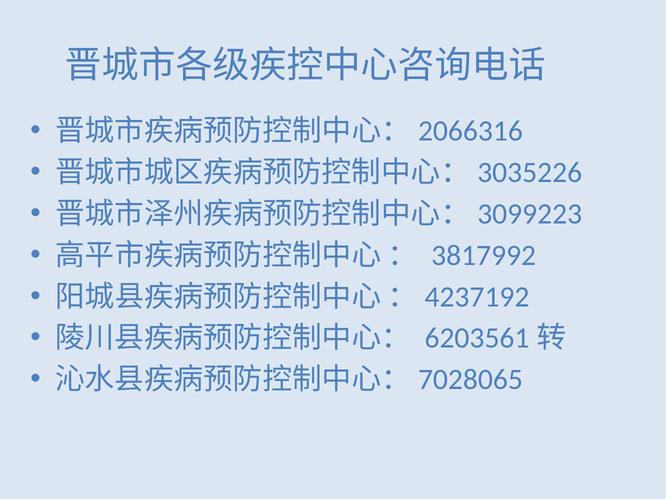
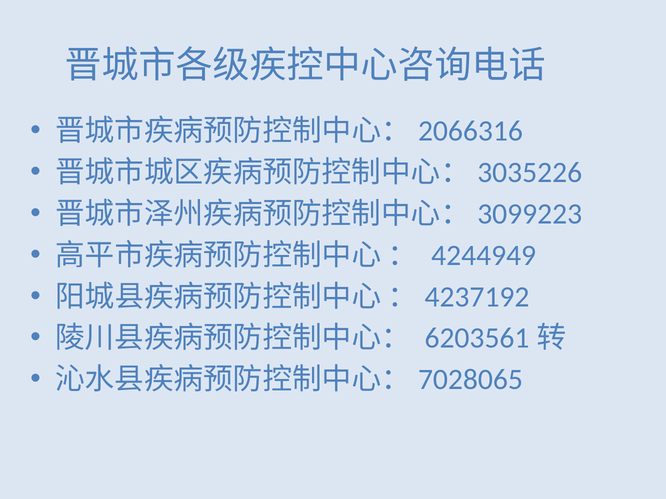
3817992: 3817992 -> 4244949
